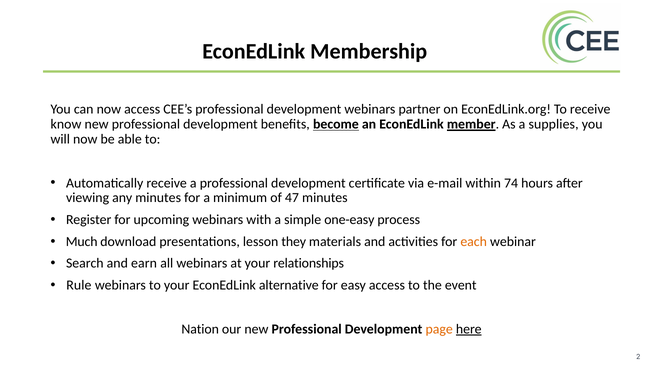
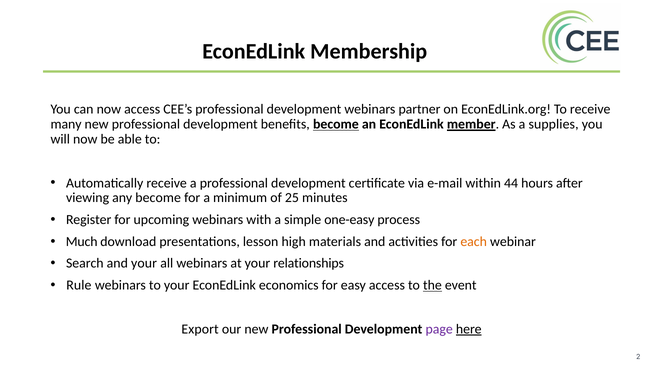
know: know -> many
74: 74 -> 44
any minutes: minutes -> become
47: 47 -> 25
they: they -> high
and earn: earn -> your
alternative: alternative -> economics
the underline: none -> present
Nation: Nation -> Export
page colour: orange -> purple
